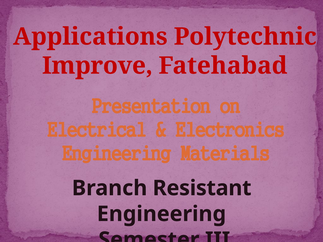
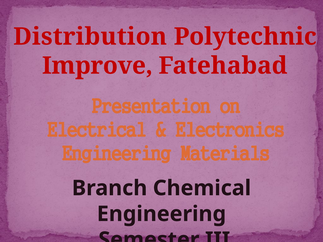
Applications: Applications -> Distribution
Resistant: Resistant -> Chemical
